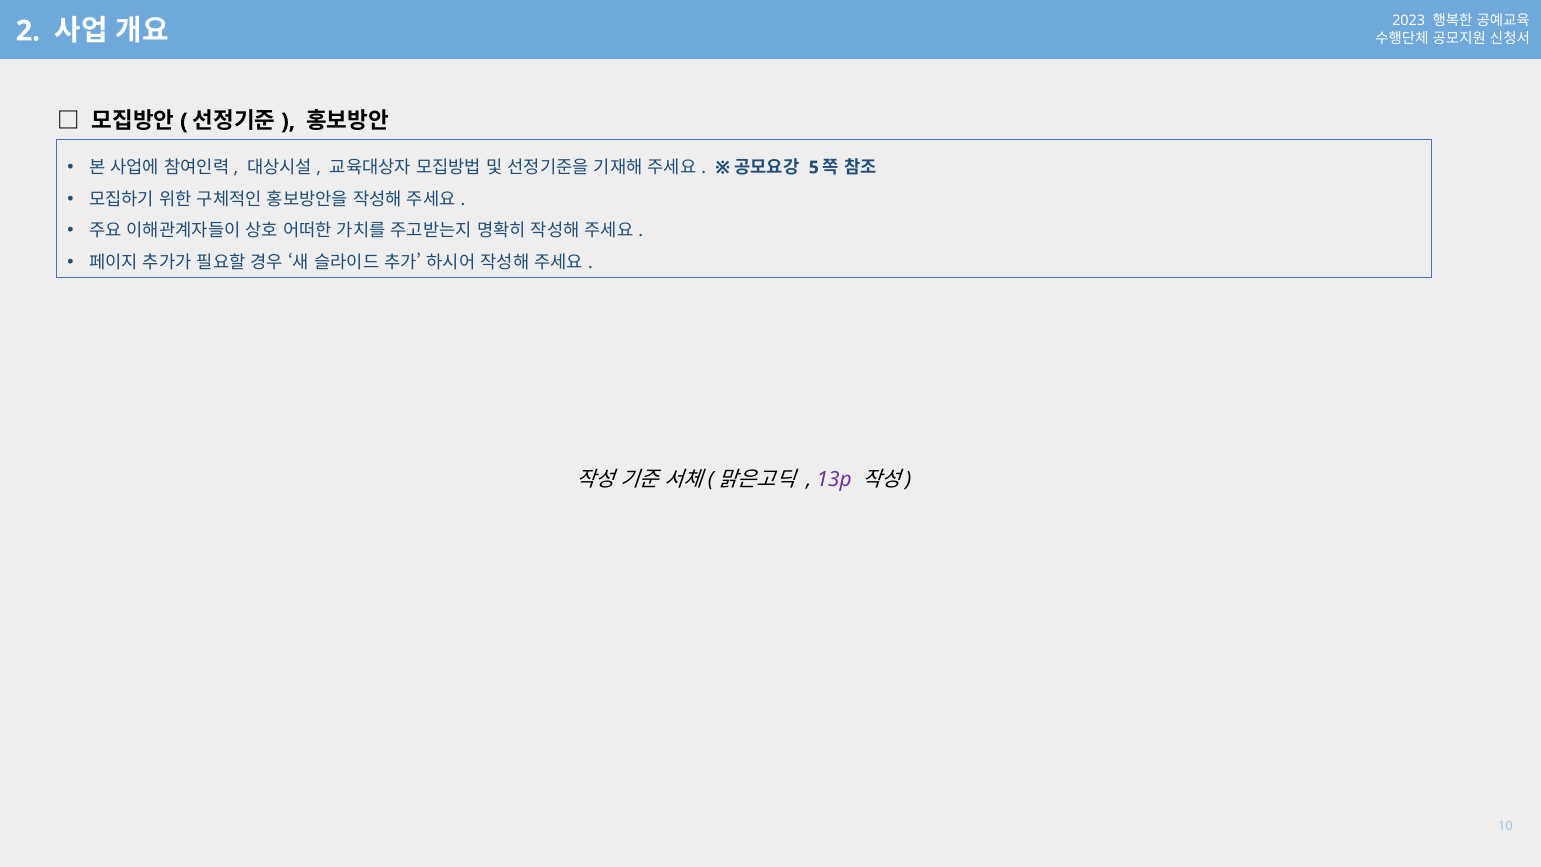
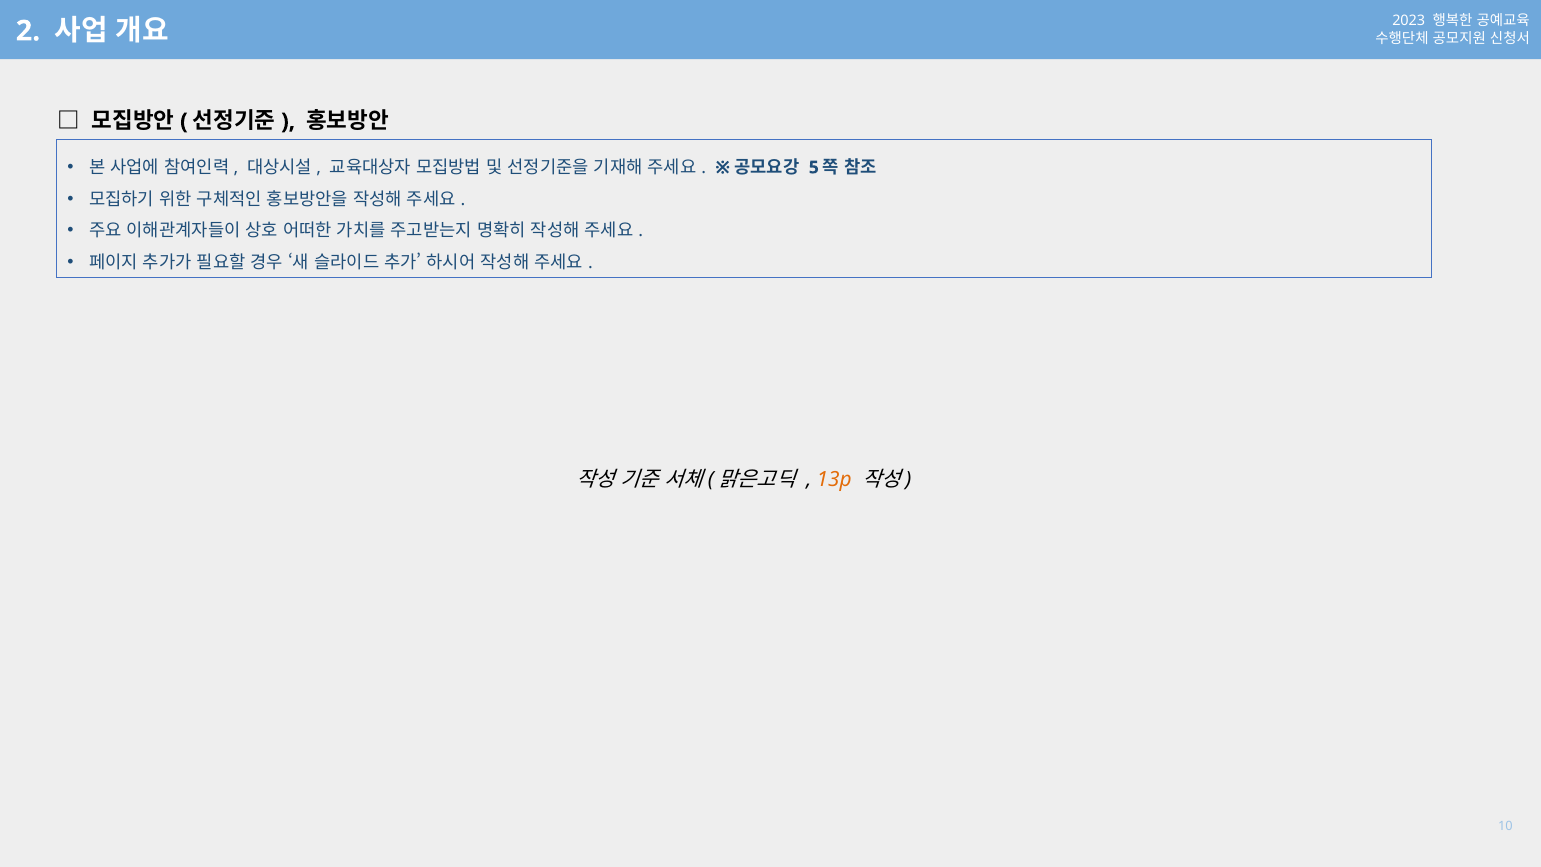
13p colour: purple -> orange
